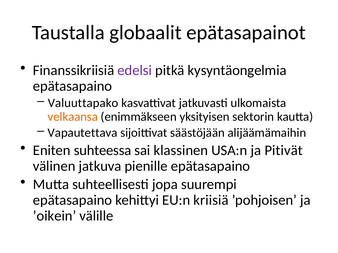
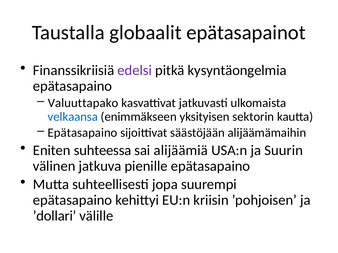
velkaansa colour: orange -> blue
Vapautettava at (83, 133): Vapautettava -> Epätasapaino
klassinen: klassinen -> alijäämiä
Pitivät: Pitivät -> Suurin
kriisiä: kriisiä -> kriisin
’oikein: ’oikein -> ’dollari
